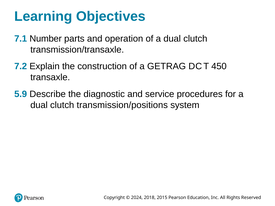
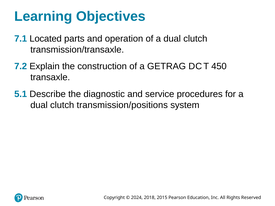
Number: Number -> Located
5.9: 5.9 -> 5.1
